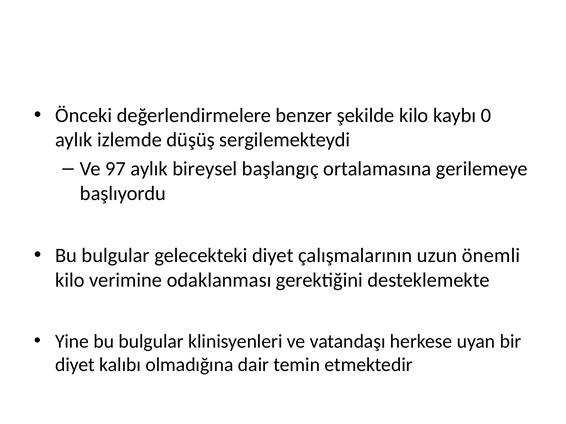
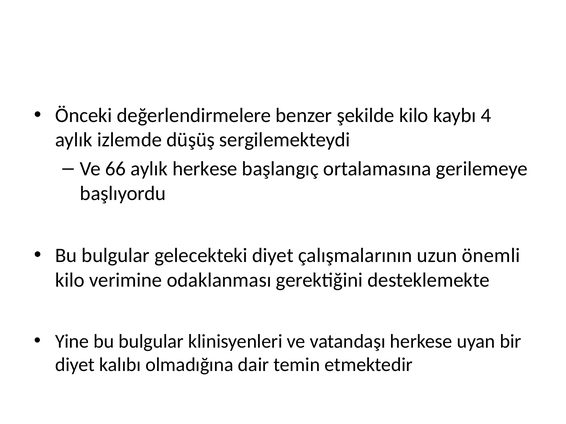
0: 0 -> 4
97: 97 -> 66
aylık bireysel: bireysel -> herkese
